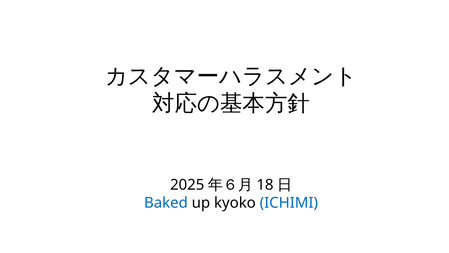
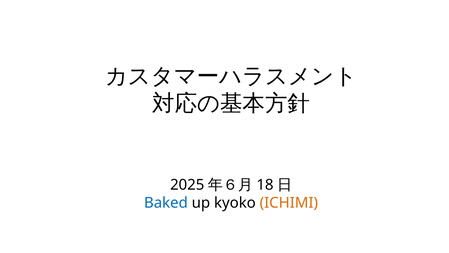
ICHIMI colour: blue -> orange
